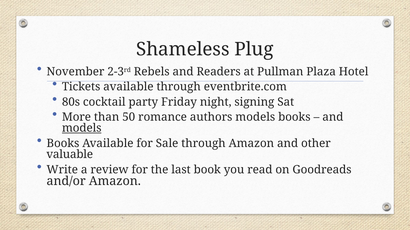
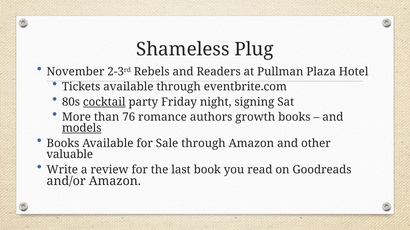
cocktail underline: none -> present
50: 50 -> 76
authors models: models -> growth
